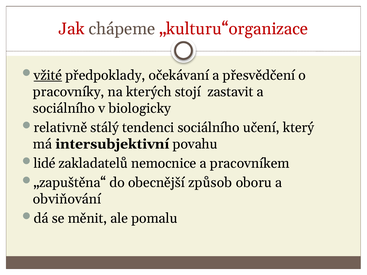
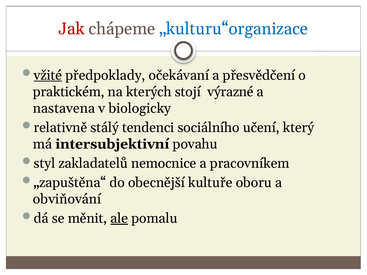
„kulturu“organizace colour: red -> blue
pracovníky: pracovníky -> praktickém
zastavit: zastavit -> výrazné
sociálního at (64, 108): sociálního -> nastavena
lidé: lidé -> styl
způsob: způsob -> kultuře
ale underline: none -> present
